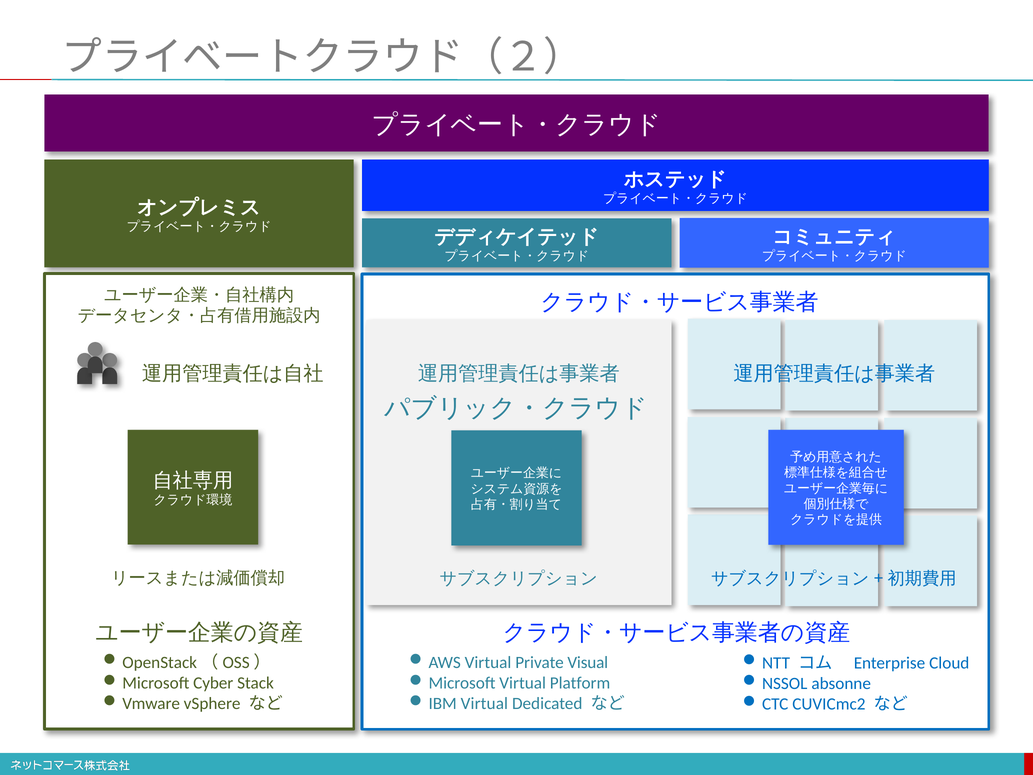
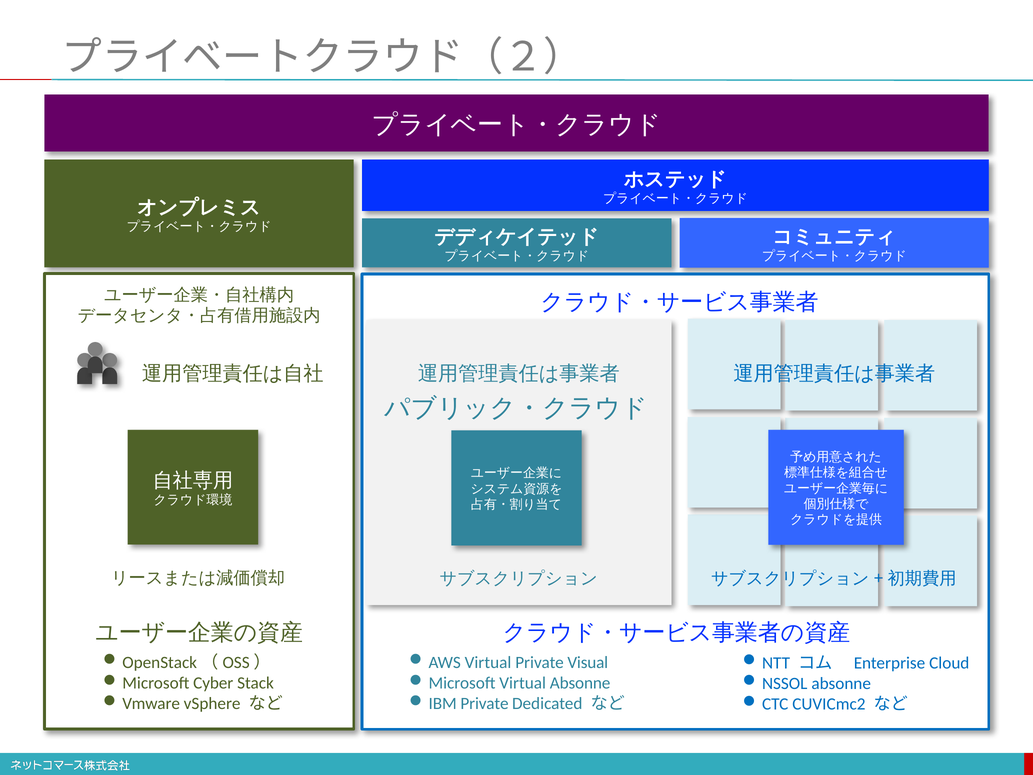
Virtual Platform: Platform -> Absonne
Virtual at (484, 704): Virtual -> Private
